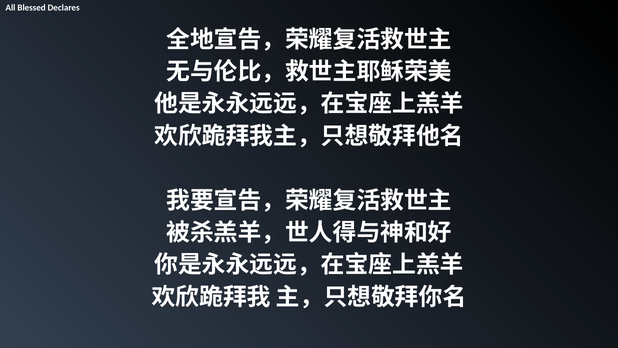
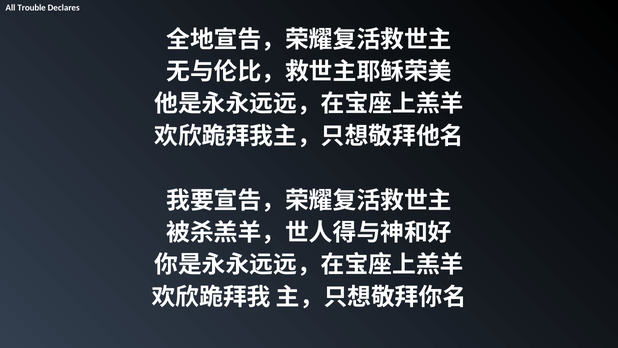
Blessed: Blessed -> Trouble
